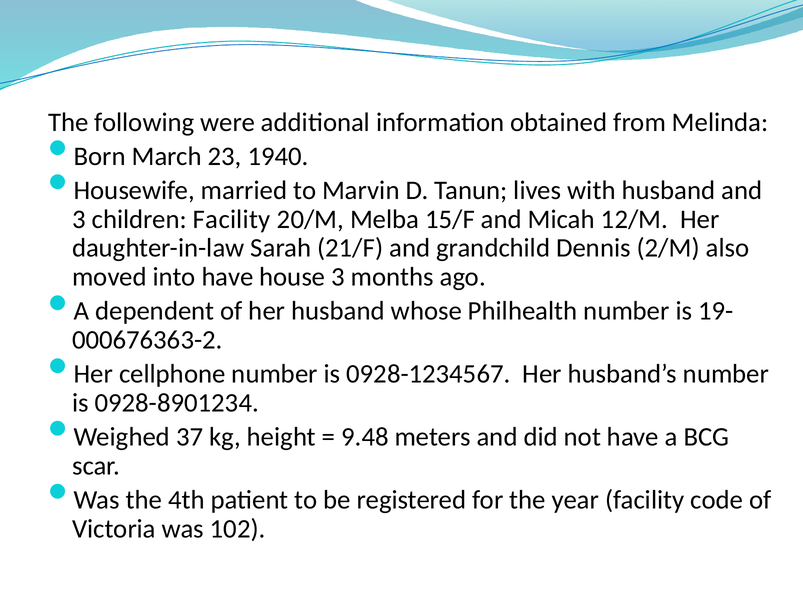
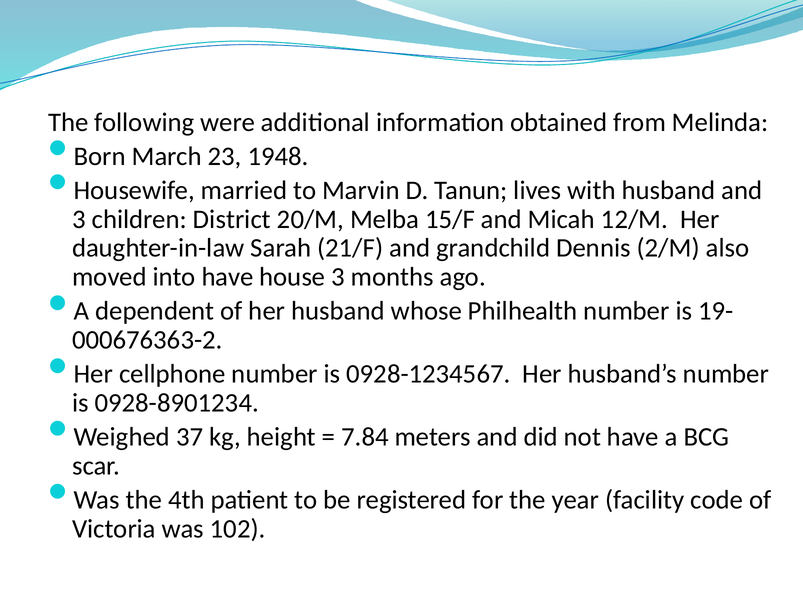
1940: 1940 -> 1948
children Facility: Facility -> District
9.48: 9.48 -> 7.84
